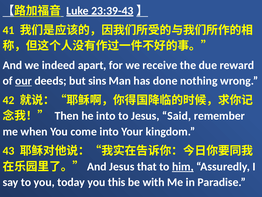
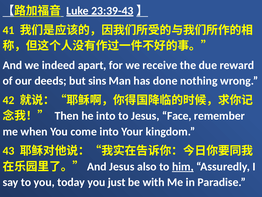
our underline: present -> none
Said: Said -> Face
that: that -> also
this: this -> just
